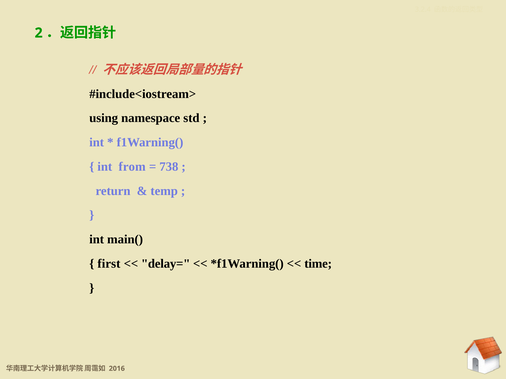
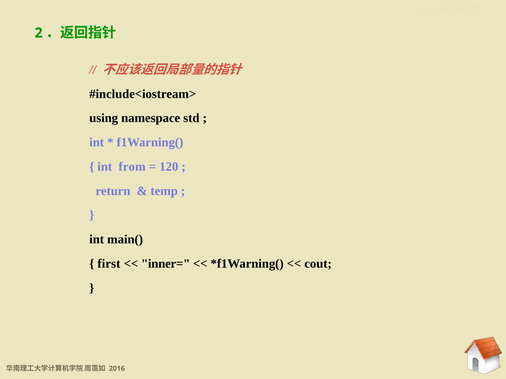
738: 738 -> 120
delay=: delay= -> inner=
time: time -> cout
